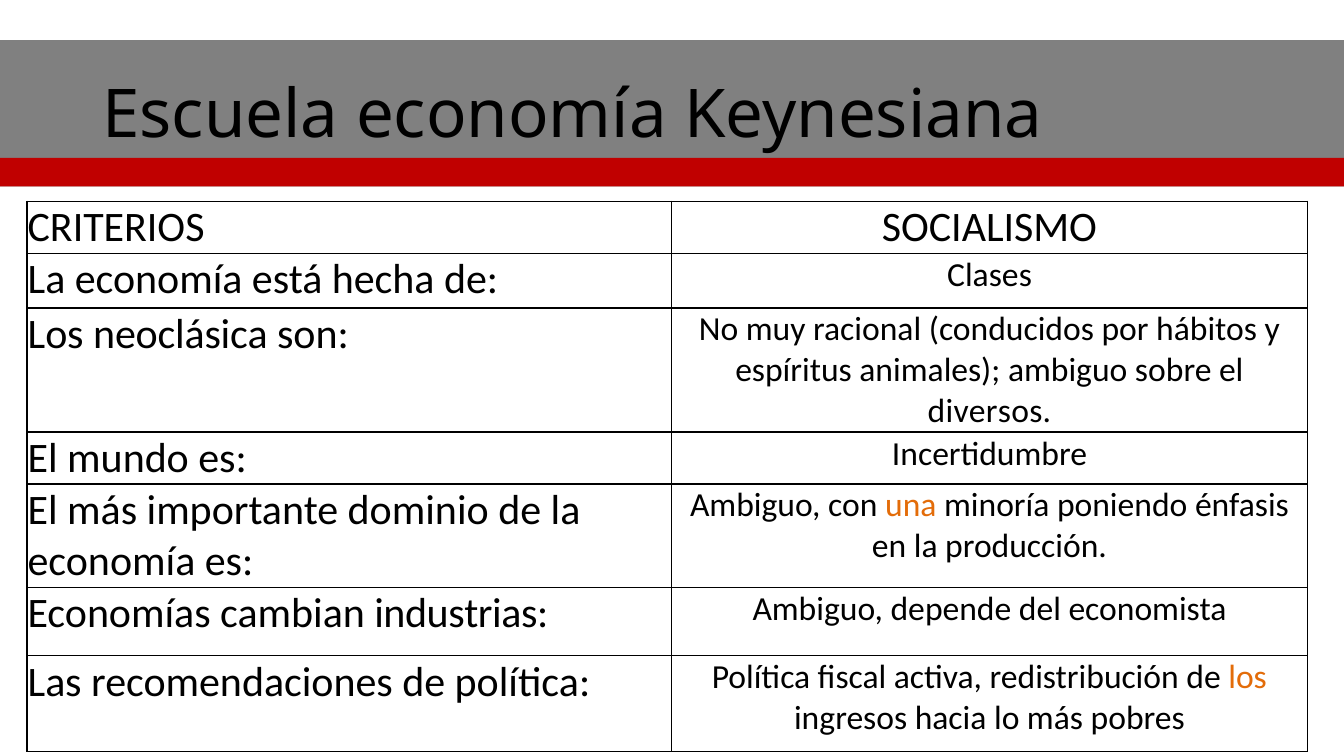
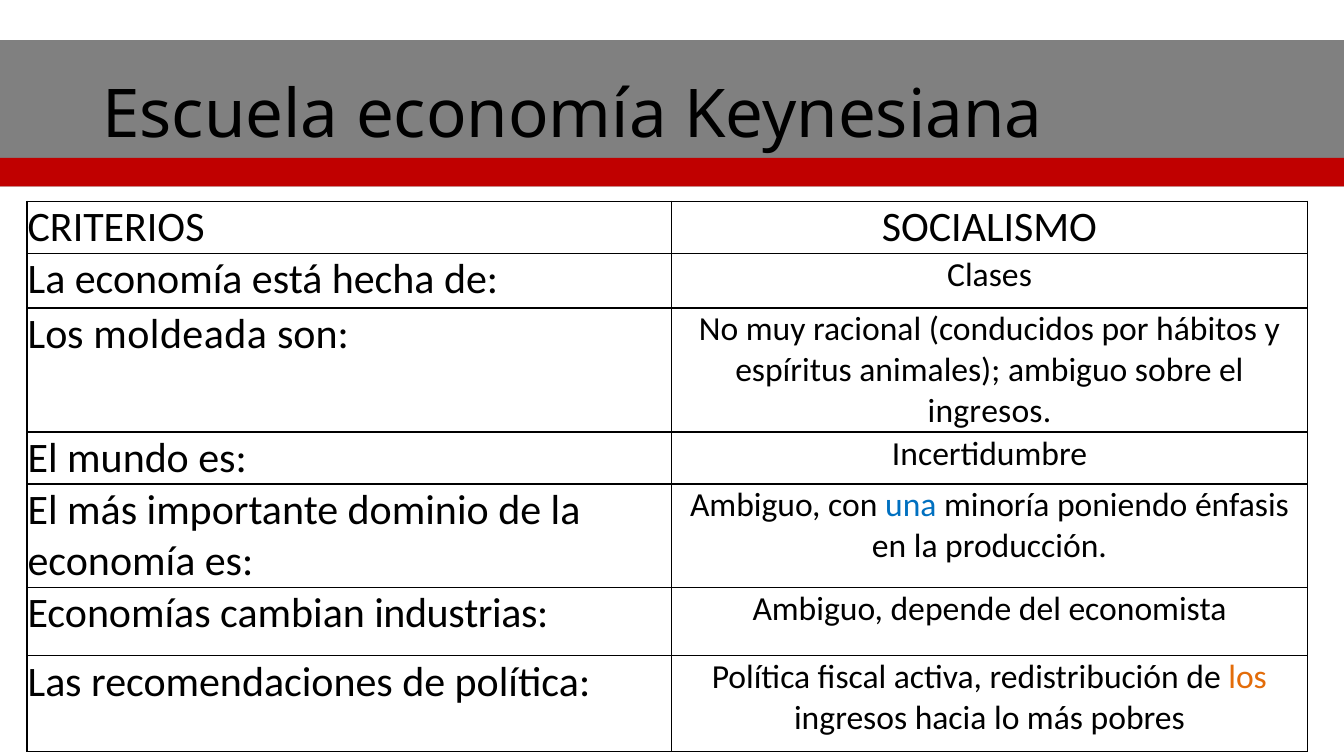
neoclásica: neoclásica -> moldeada
diversos at (989, 412): diversos -> ingresos
una colour: orange -> blue
